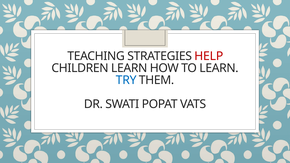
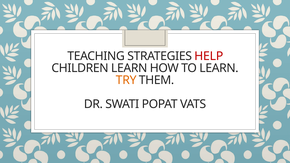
TRY colour: blue -> orange
